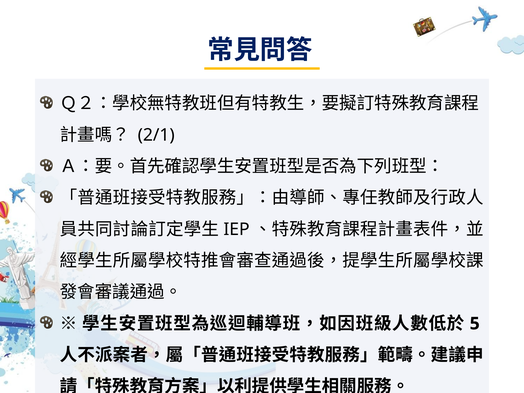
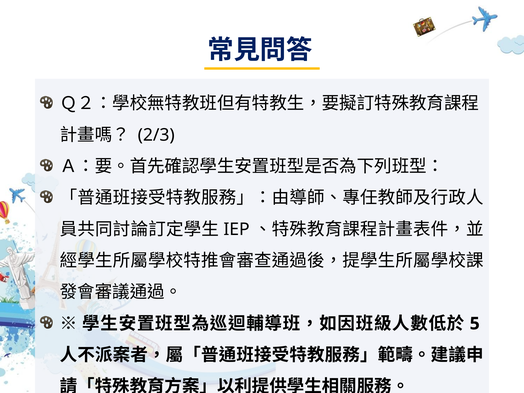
2/1: 2/1 -> 2/3
